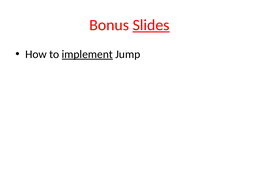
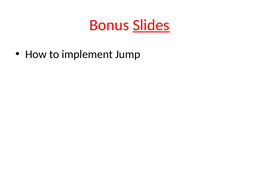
implement underline: present -> none
